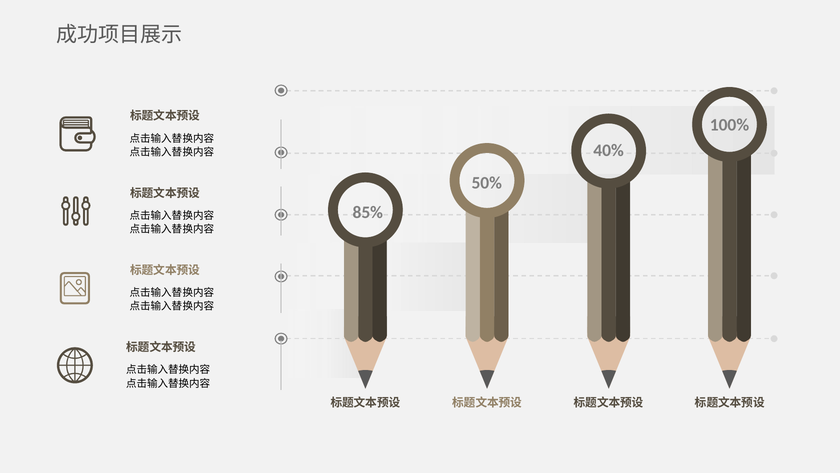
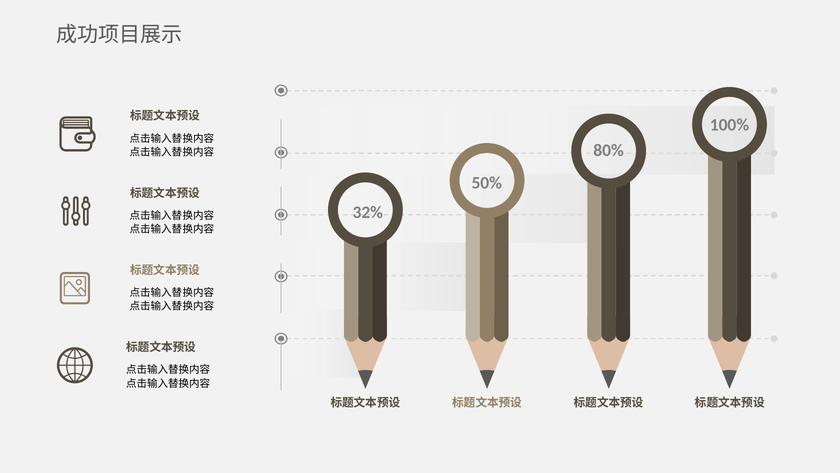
40%: 40% -> 80%
85%: 85% -> 32%
